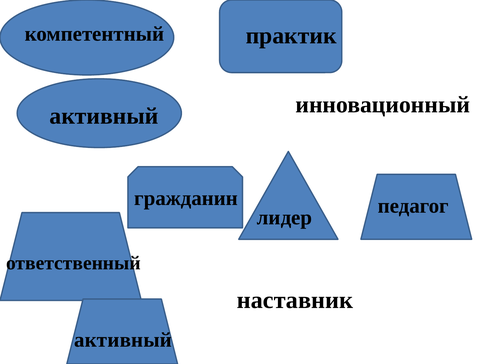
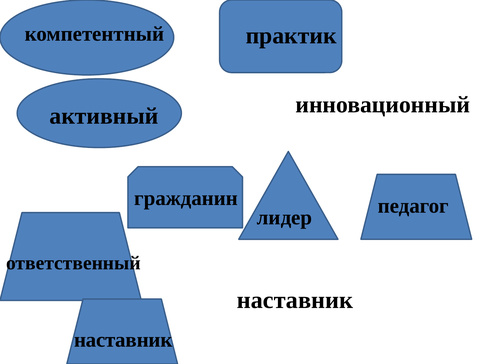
активный at (123, 340): активный -> наставник
